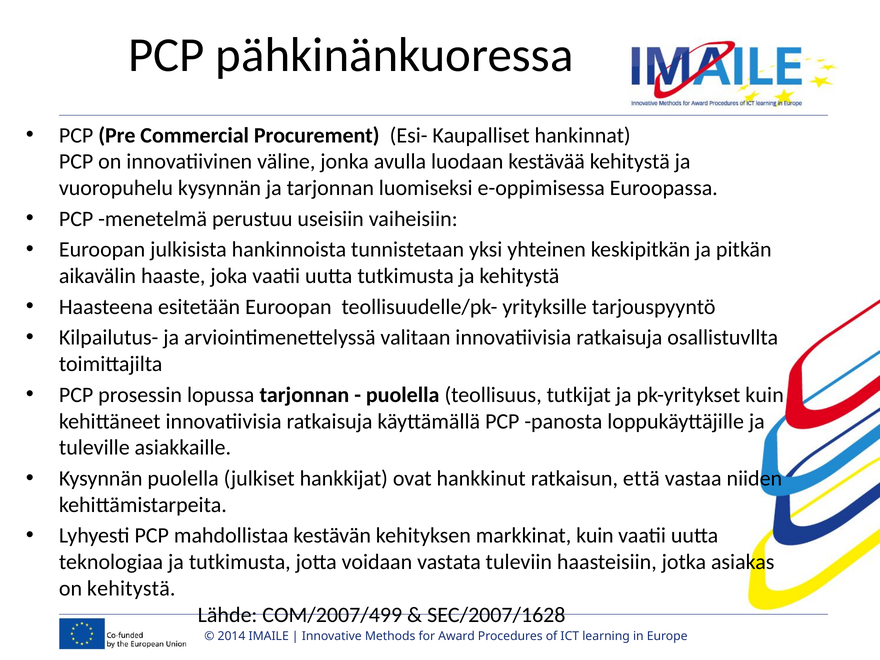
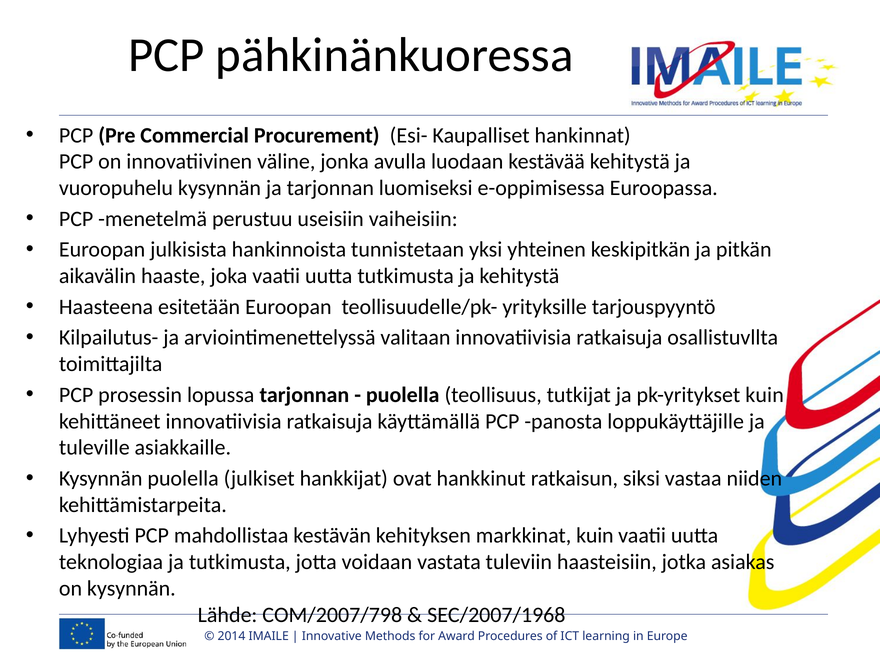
että: että -> siksi
on kehitystä: kehitystä -> kysynnän
COM/2007/499: COM/2007/499 -> COM/2007/798
SEC/2007/1628: SEC/2007/1628 -> SEC/2007/1968
